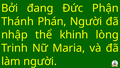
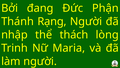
Phán: Phán -> Rạng
khinh: khinh -> thách
